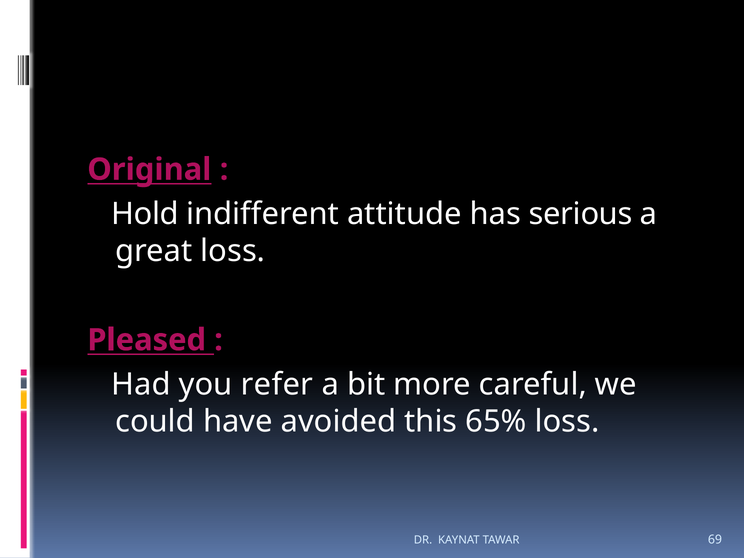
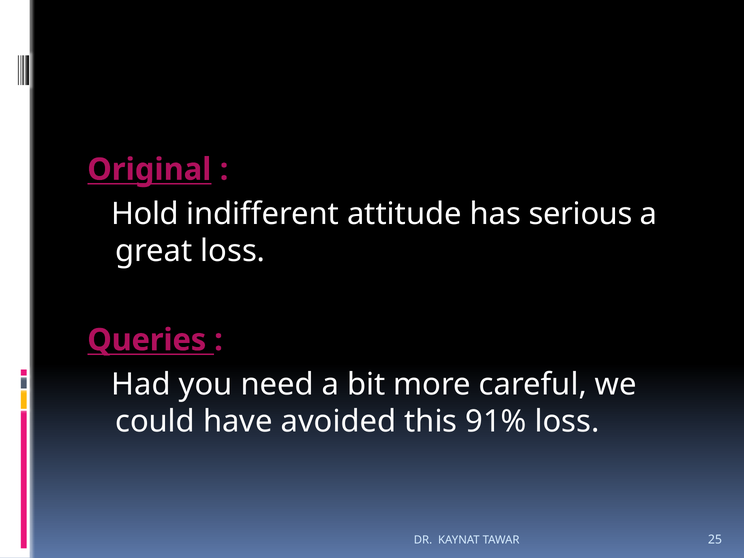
Pleased: Pleased -> Queries
refer: refer -> need
65%: 65% -> 91%
69: 69 -> 25
